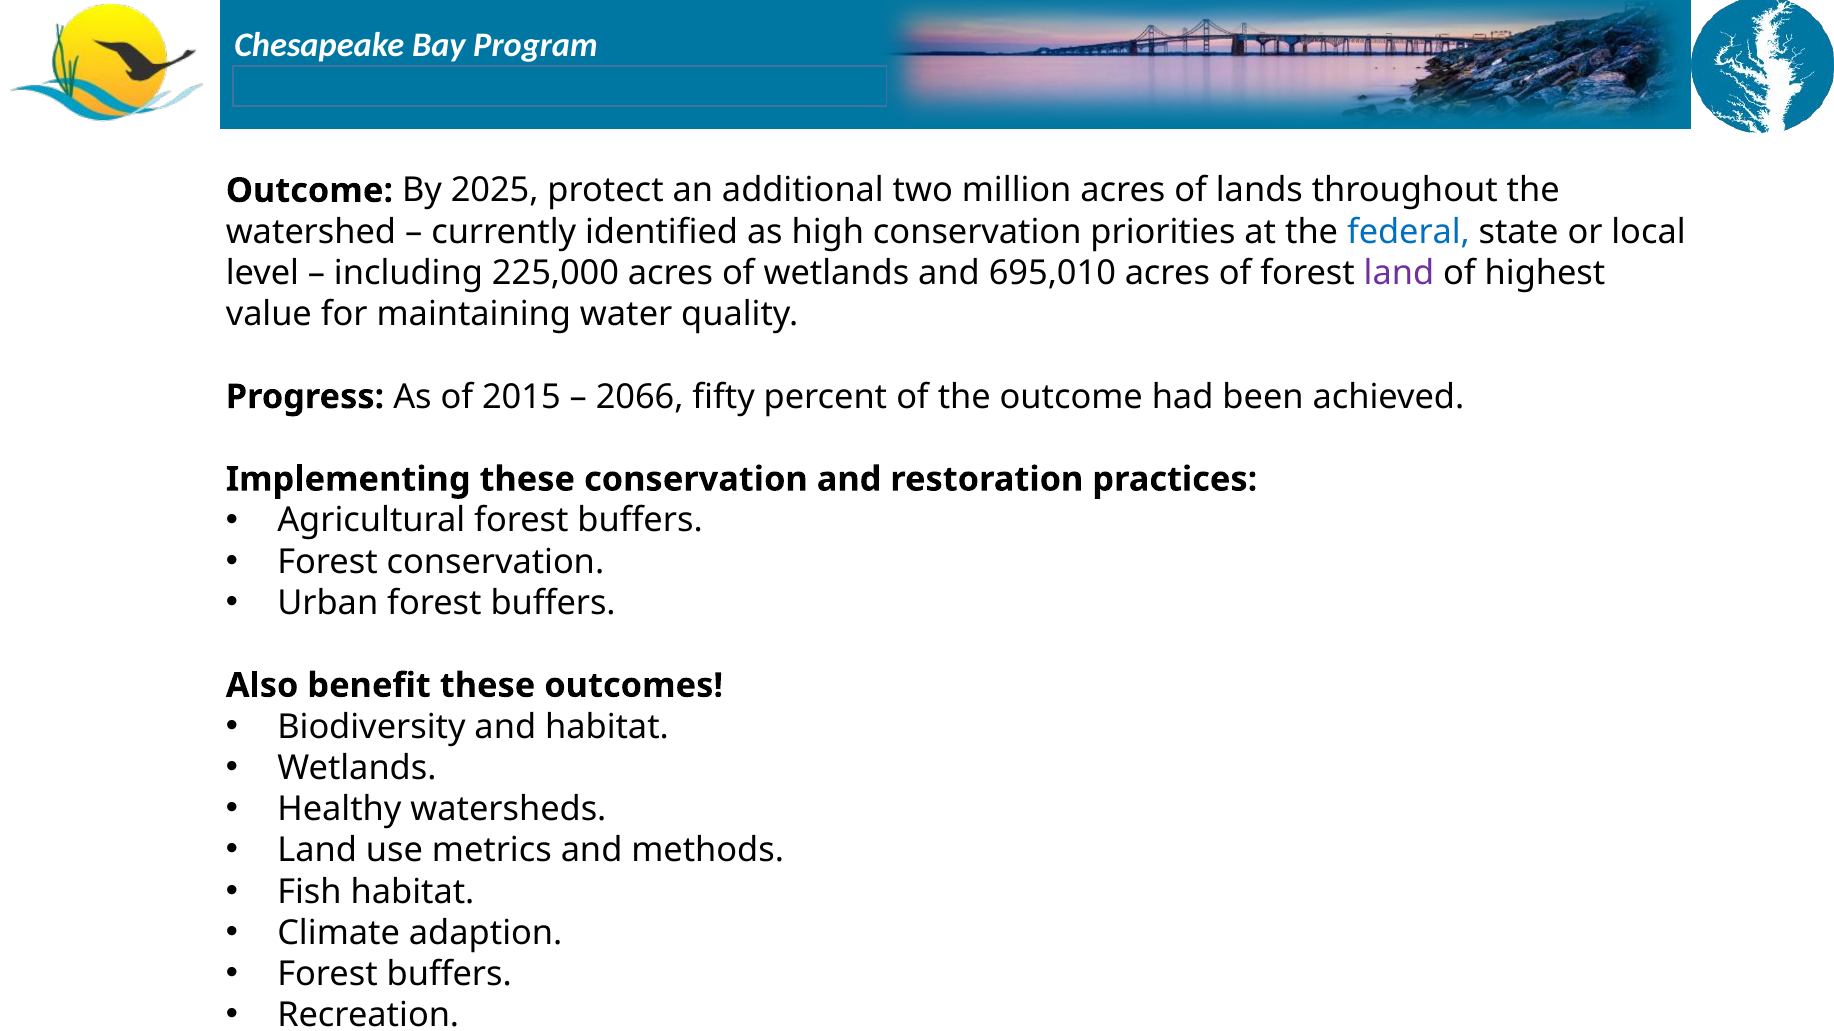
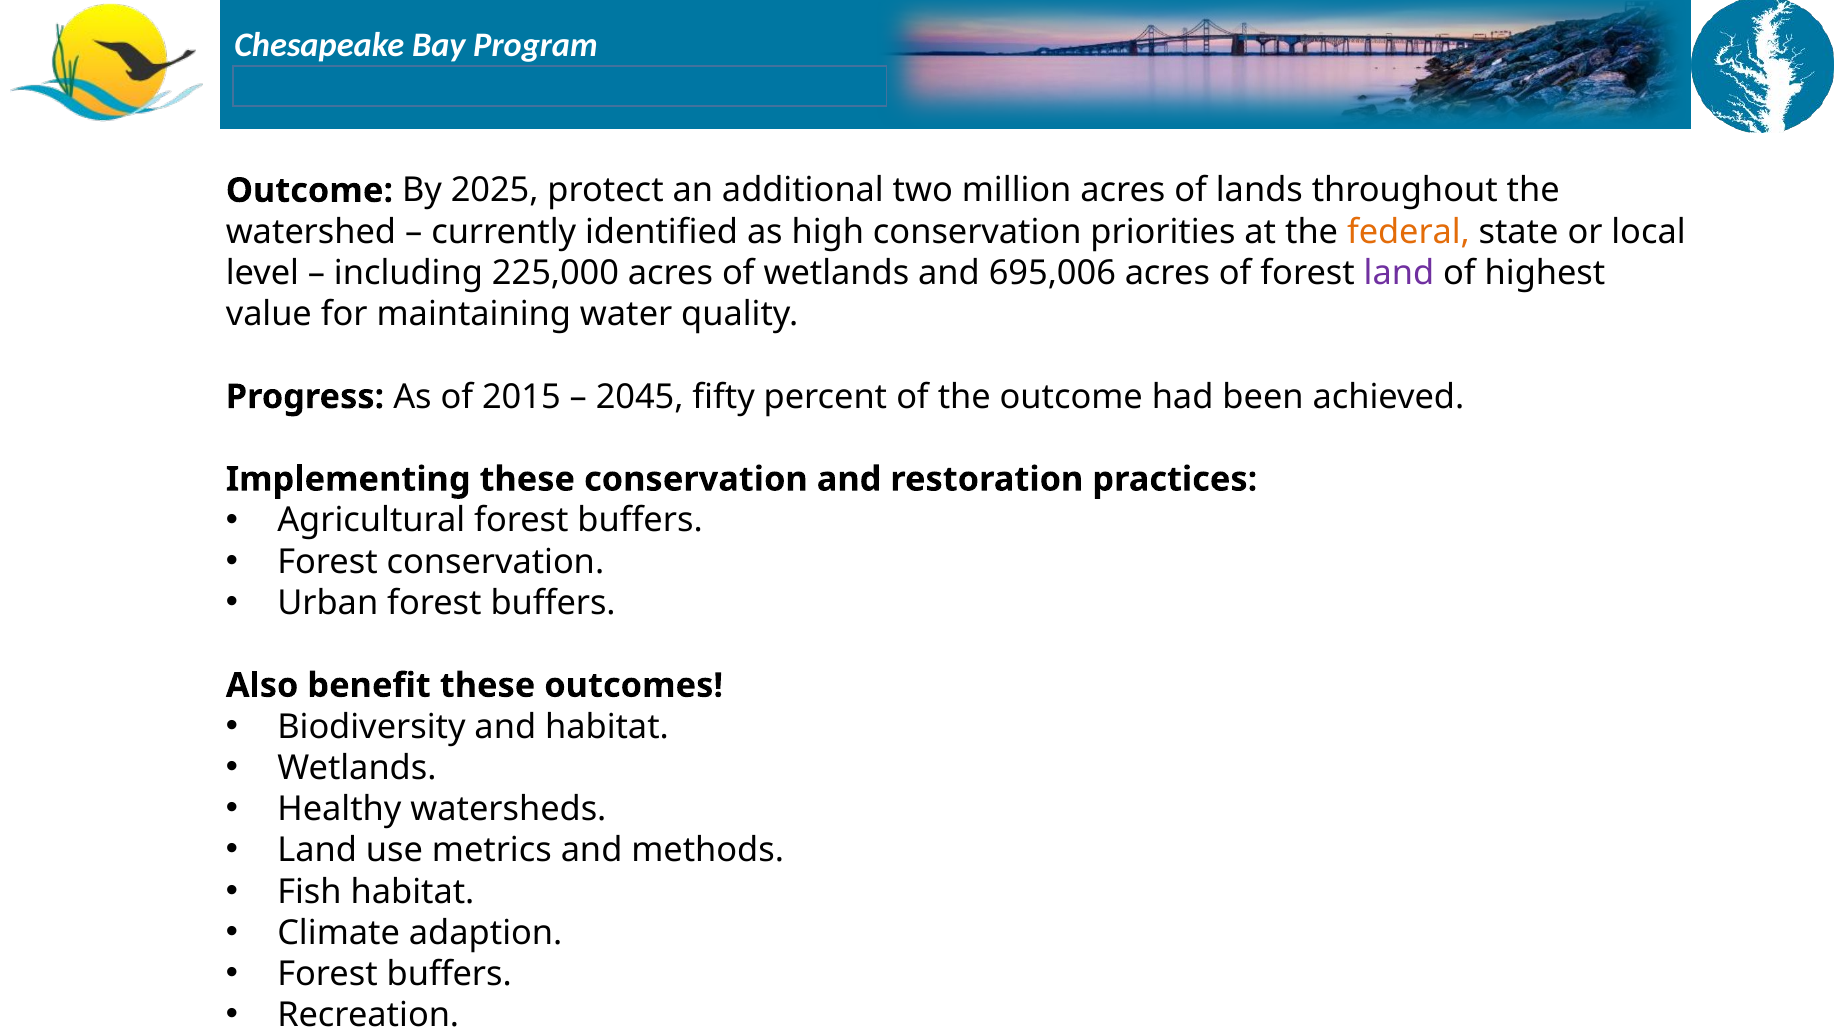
federal colour: blue -> orange
695,010: 695,010 -> 695,006
2066: 2066 -> 2045
